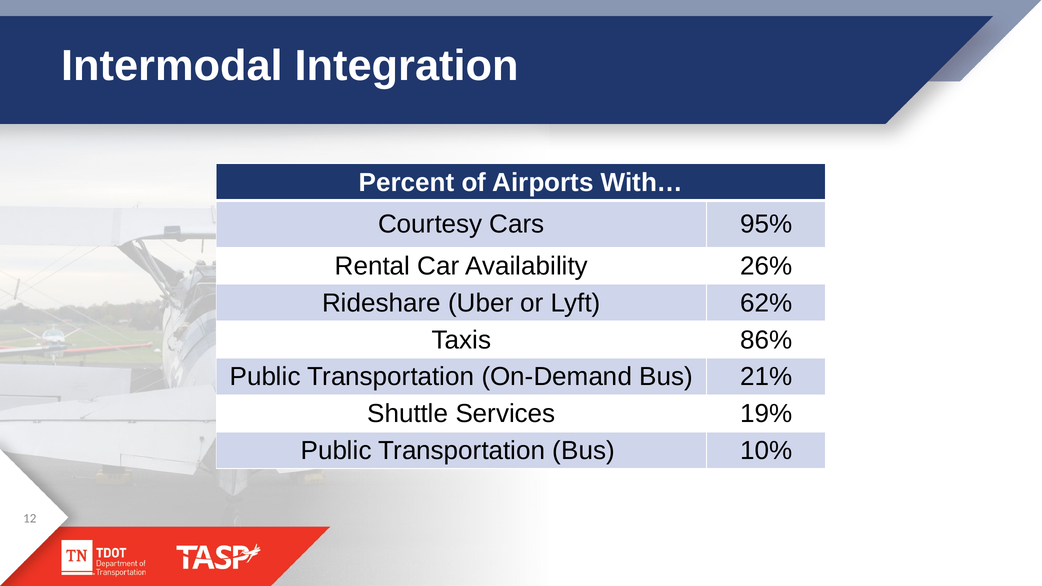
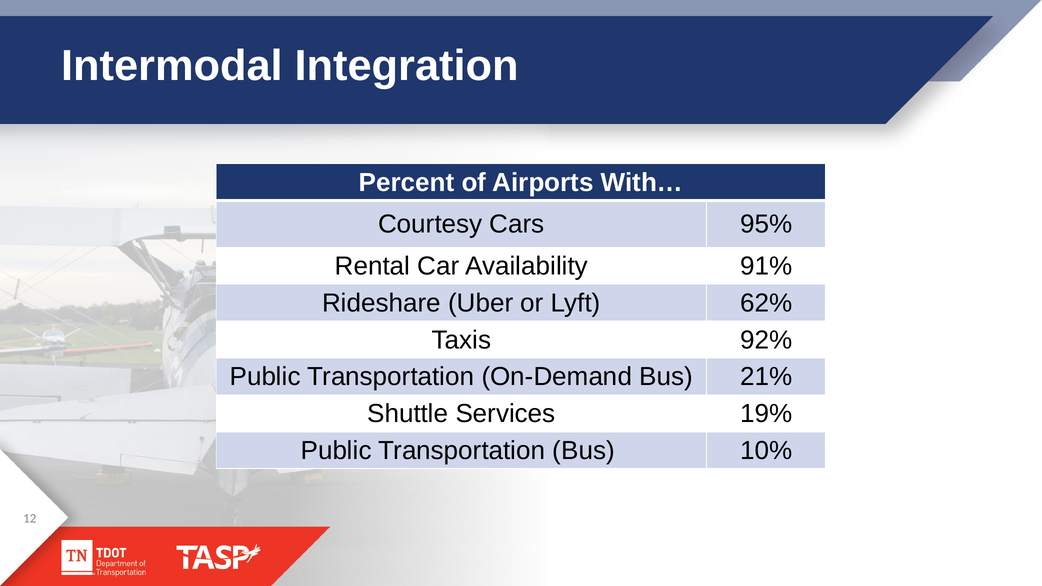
26%: 26% -> 91%
86%: 86% -> 92%
